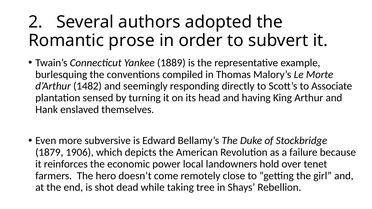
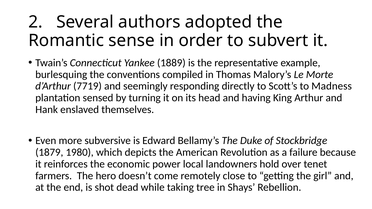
prose: prose -> sense
1482: 1482 -> 7719
Associate: Associate -> Madness
1906: 1906 -> 1980
